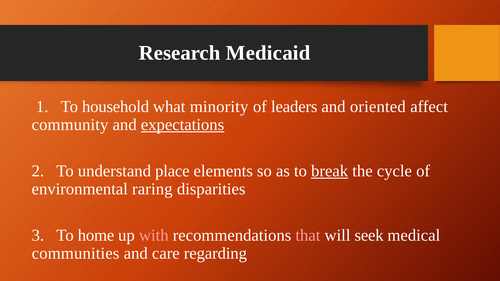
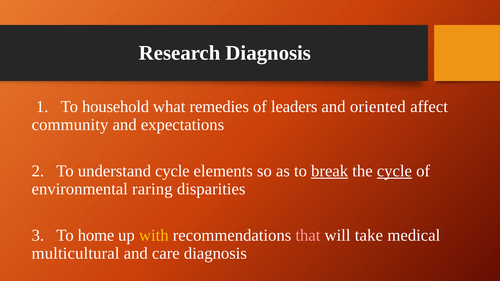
Research Medicaid: Medicaid -> Diagnosis
minority: minority -> remedies
expectations underline: present -> none
understand place: place -> cycle
cycle at (394, 171) underline: none -> present
with colour: pink -> yellow
seek: seek -> take
communities: communities -> multicultural
care regarding: regarding -> diagnosis
